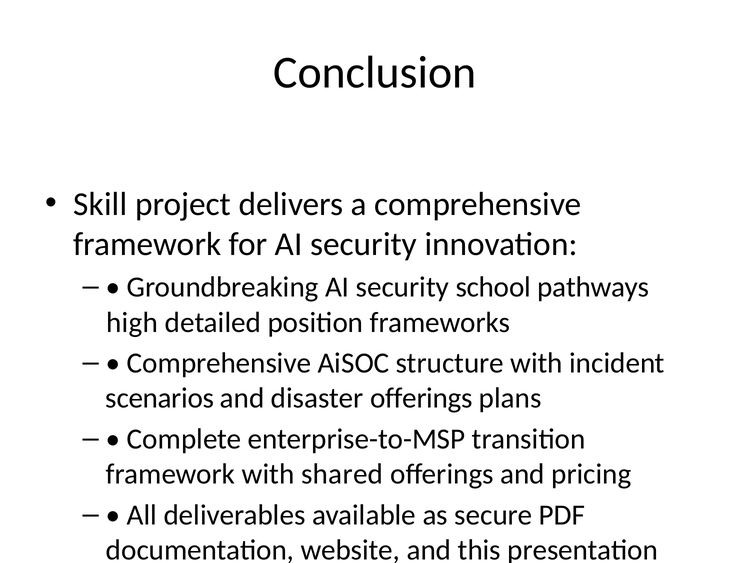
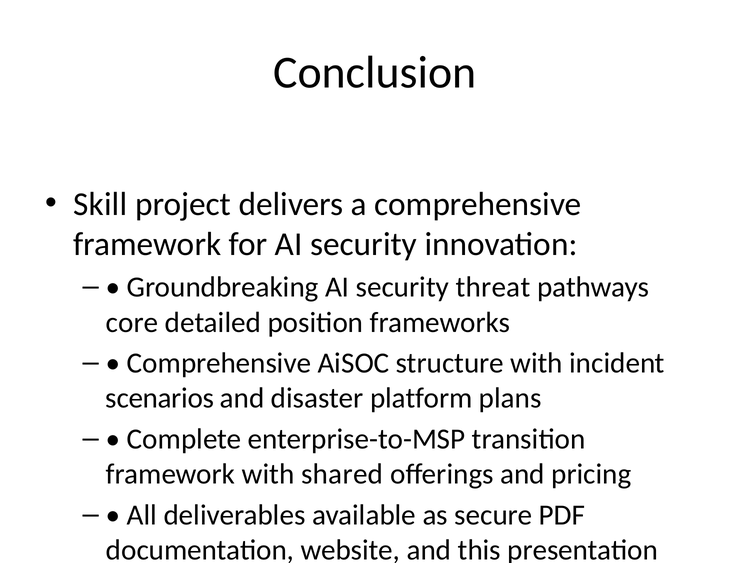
security school: school -> threat
high: high -> core
disaster offerings: offerings -> platform
